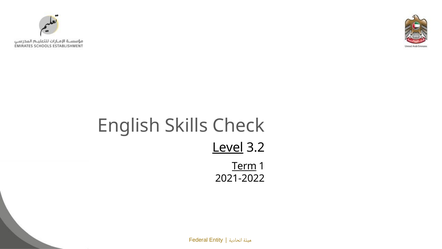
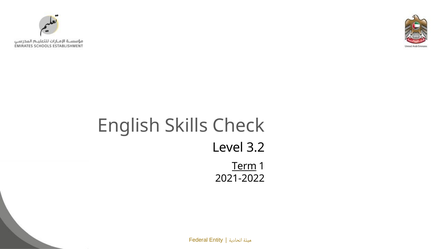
Level underline: present -> none
